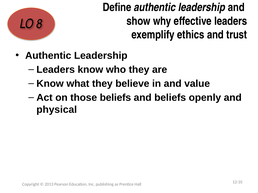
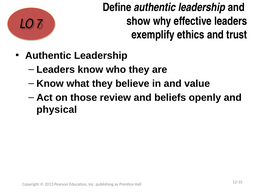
8: 8 -> 7
those beliefs: beliefs -> review
